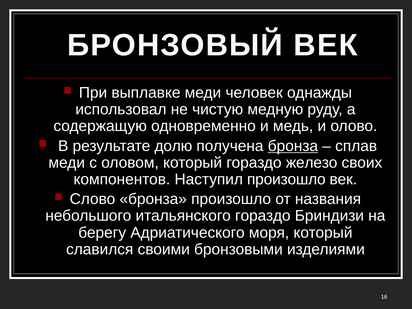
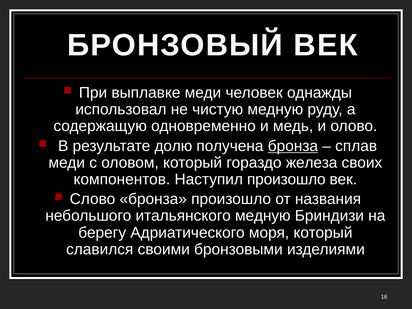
железо: железо -> железа
итальянского гораздо: гораздо -> медную
